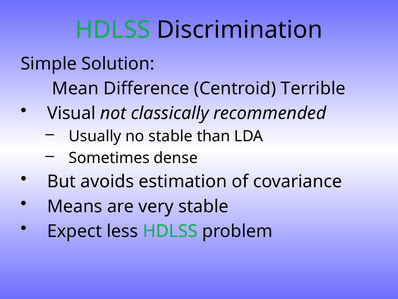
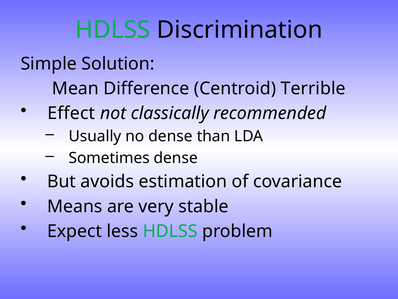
Visual: Visual -> Effect
no stable: stable -> dense
